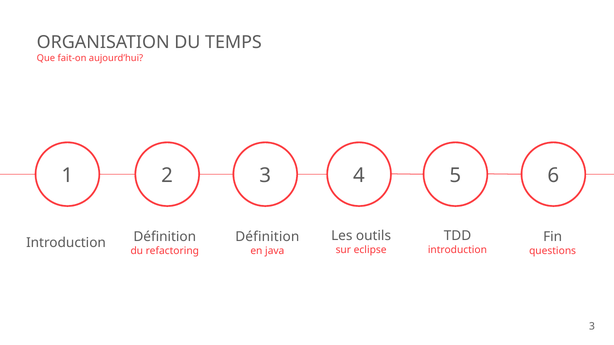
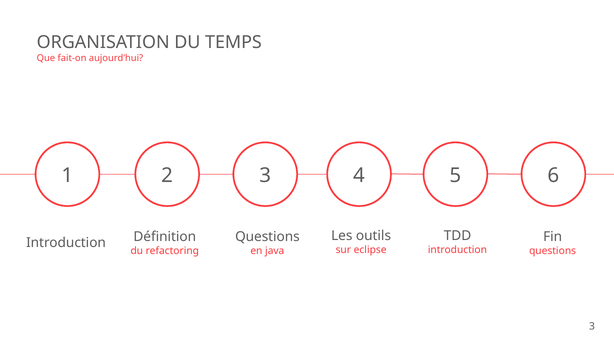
Définition at (267, 237): Définition -> Questions
